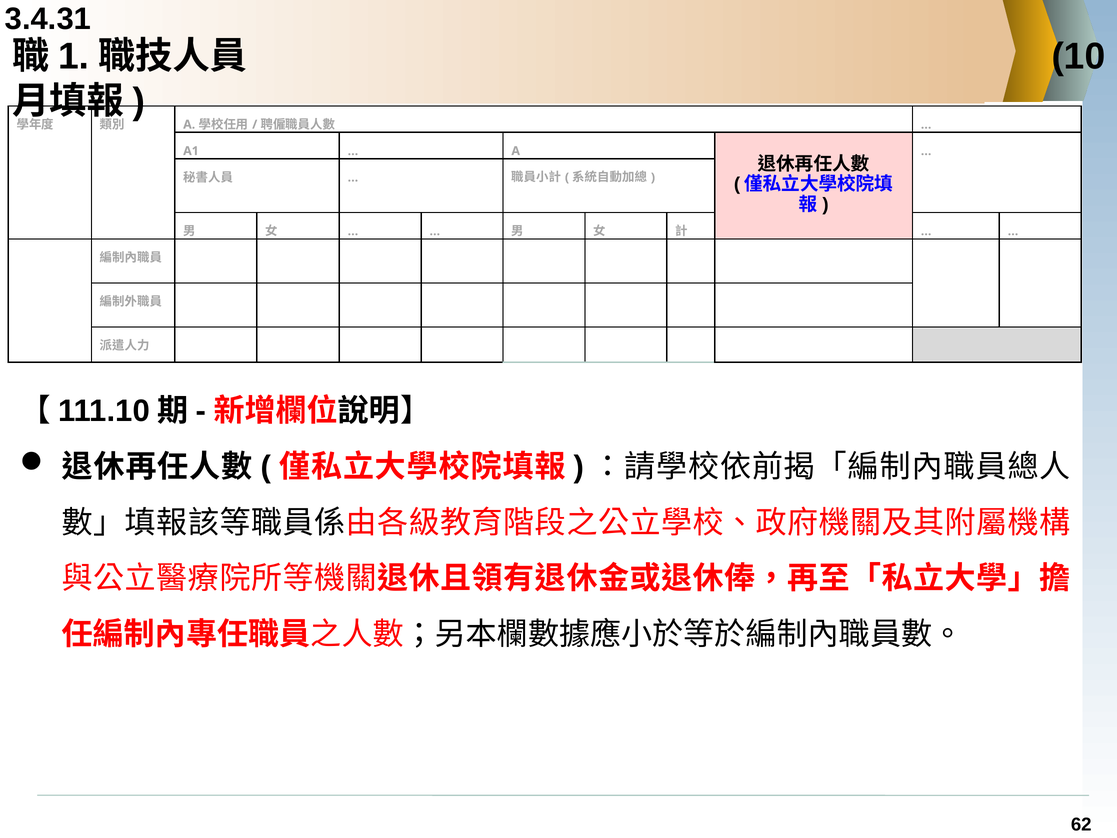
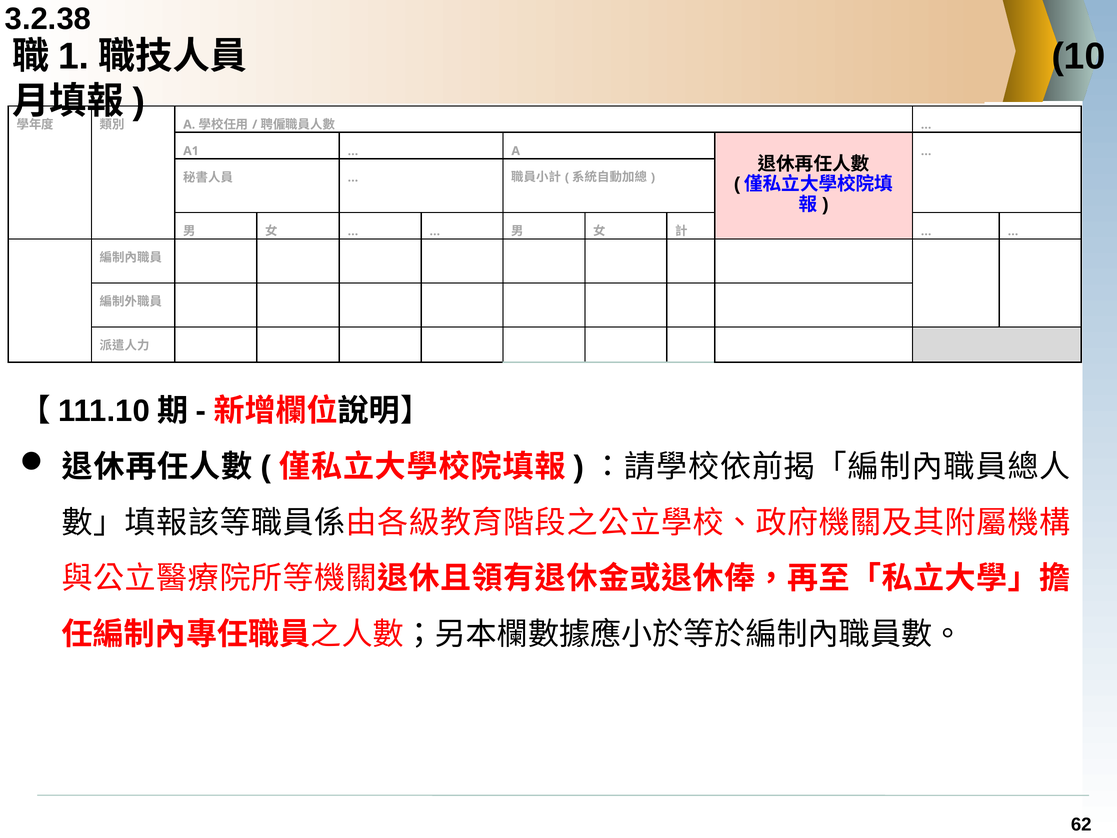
3.4.31: 3.4.31 -> 3.2.38
